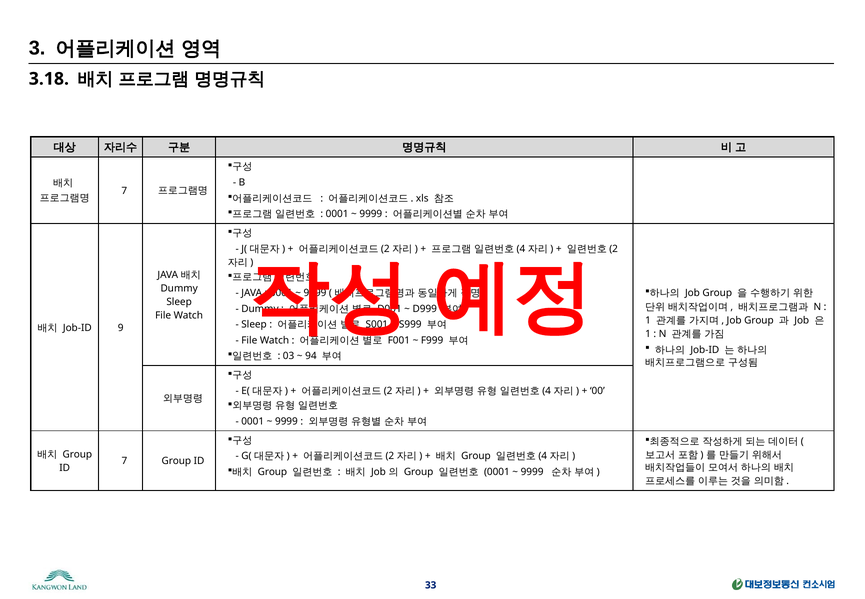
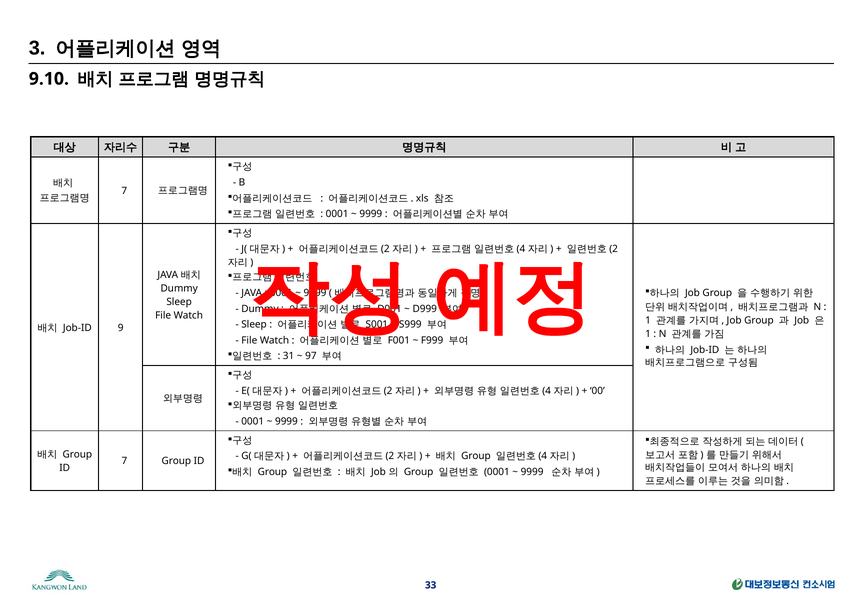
3.18: 3.18 -> 9.10
03: 03 -> 31
94: 94 -> 97
